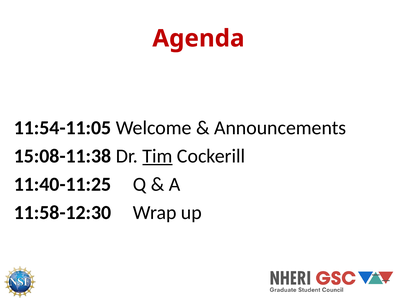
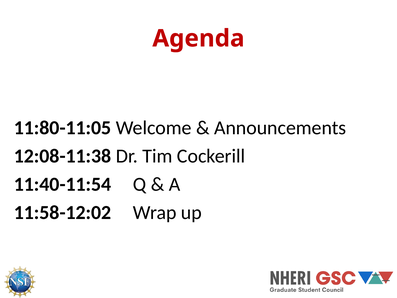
11:54-11:05: 11:54-11:05 -> 11:80-11:05
15:08-11:38: 15:08-11:38 -> 12:08-11:38
Tim underline: present -> none
11:40-11:25: 11:40-11:25 -> 11:40-11:54
11:58-12:30: 11:58-12:30 -> 11:58-12:02
